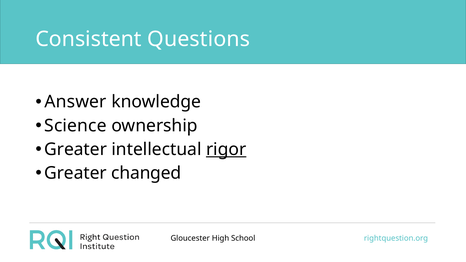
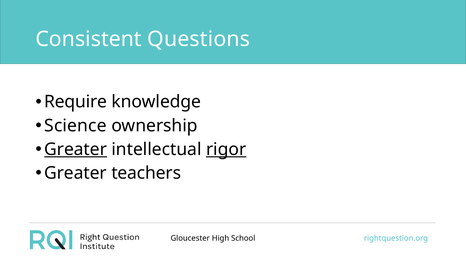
Answer: Answer -> Require
Greater at (76, 149) underline: none -> present
changed: changed -> teachers
